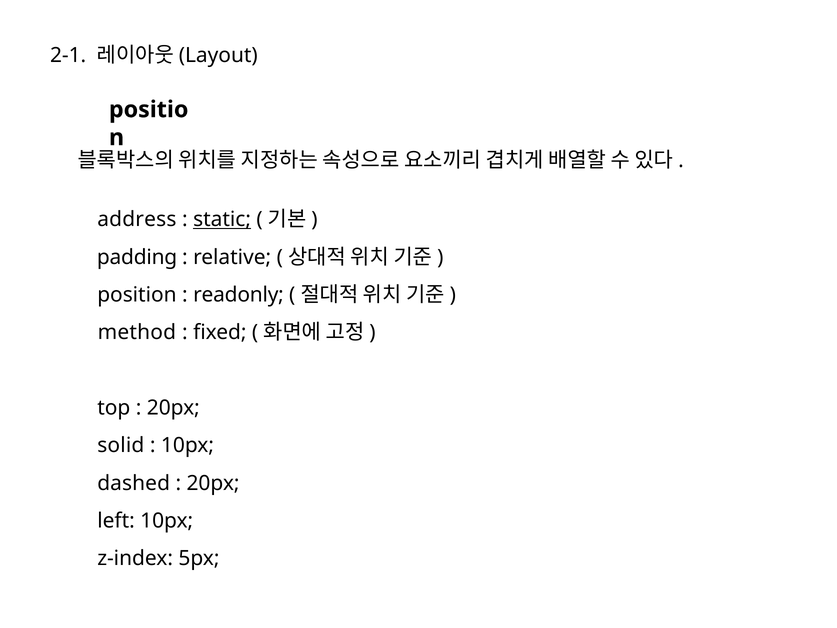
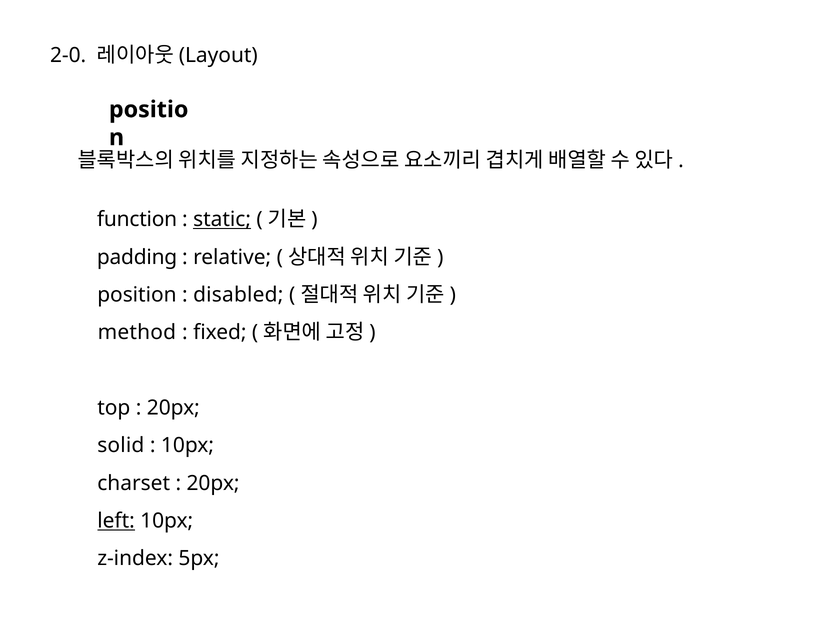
2-1: 2-1 -> 2-0
address: address -> function
readonly: readonly -> disabled
dashed: dashed -> charset
left underline: none -> present
